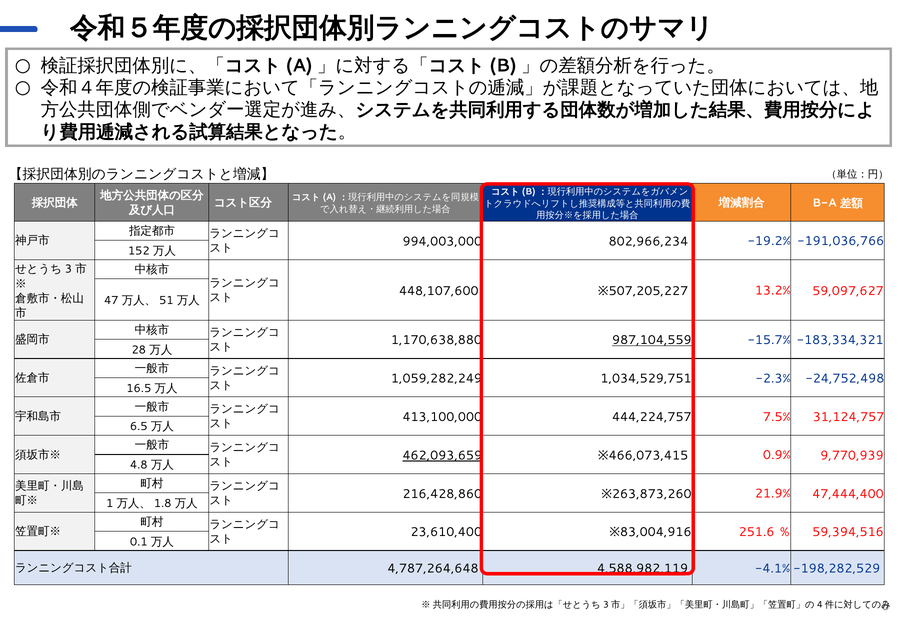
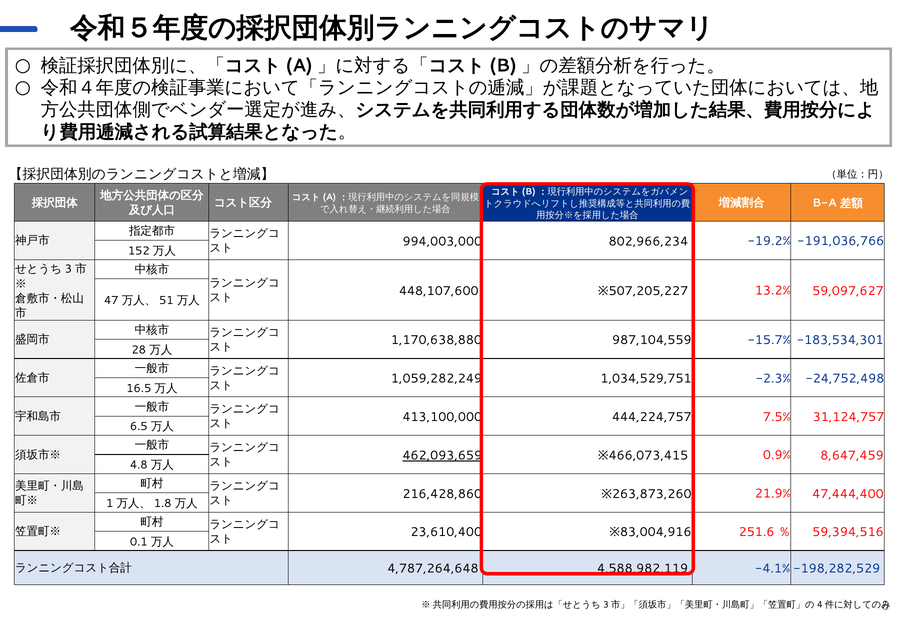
987,104,559 underline: present -> none
-183,334,321: -183,334,321 -> -183,534,301
9,770,939: 9,770,939 -> 8,647,459
